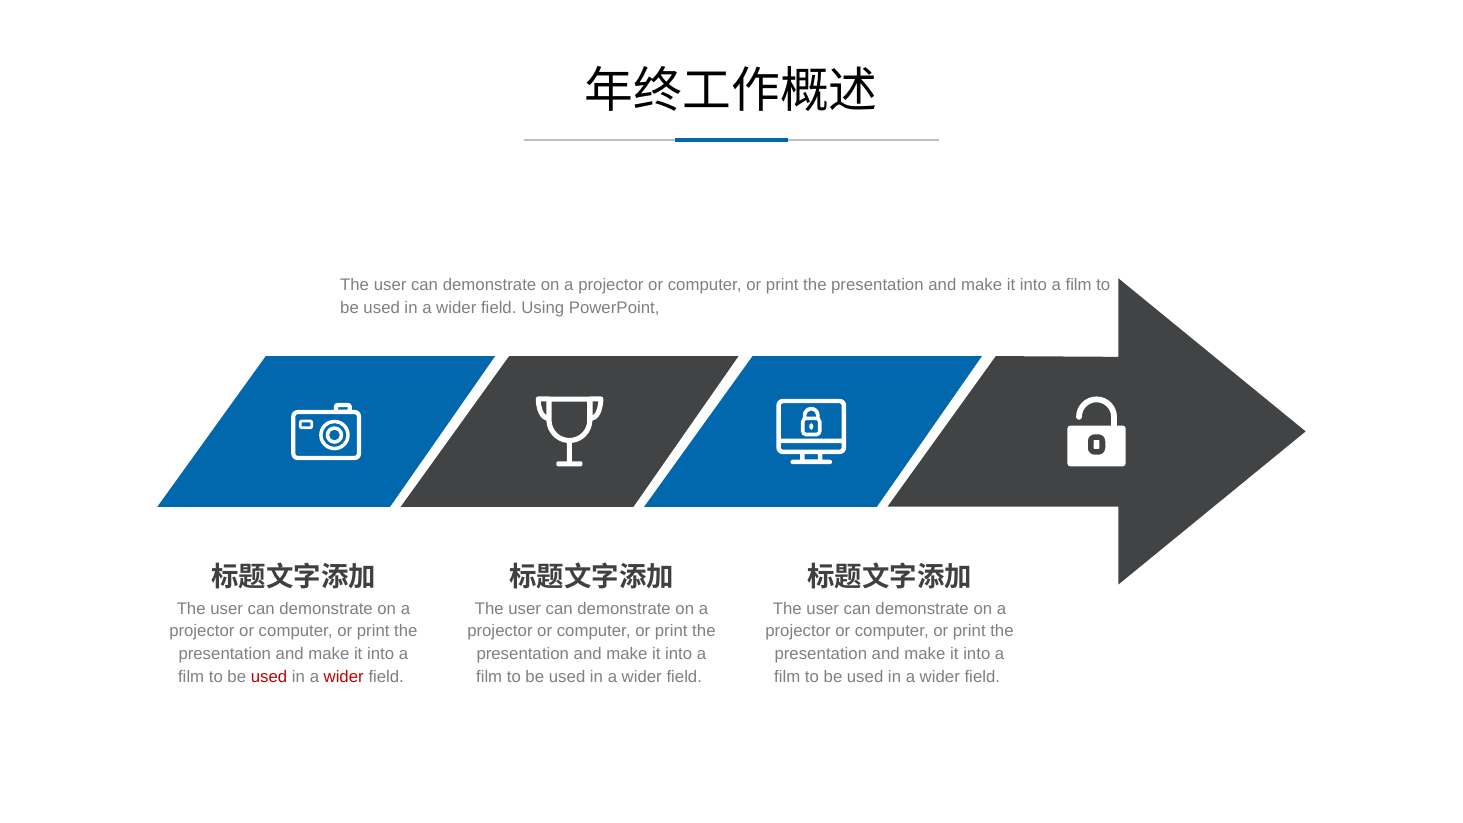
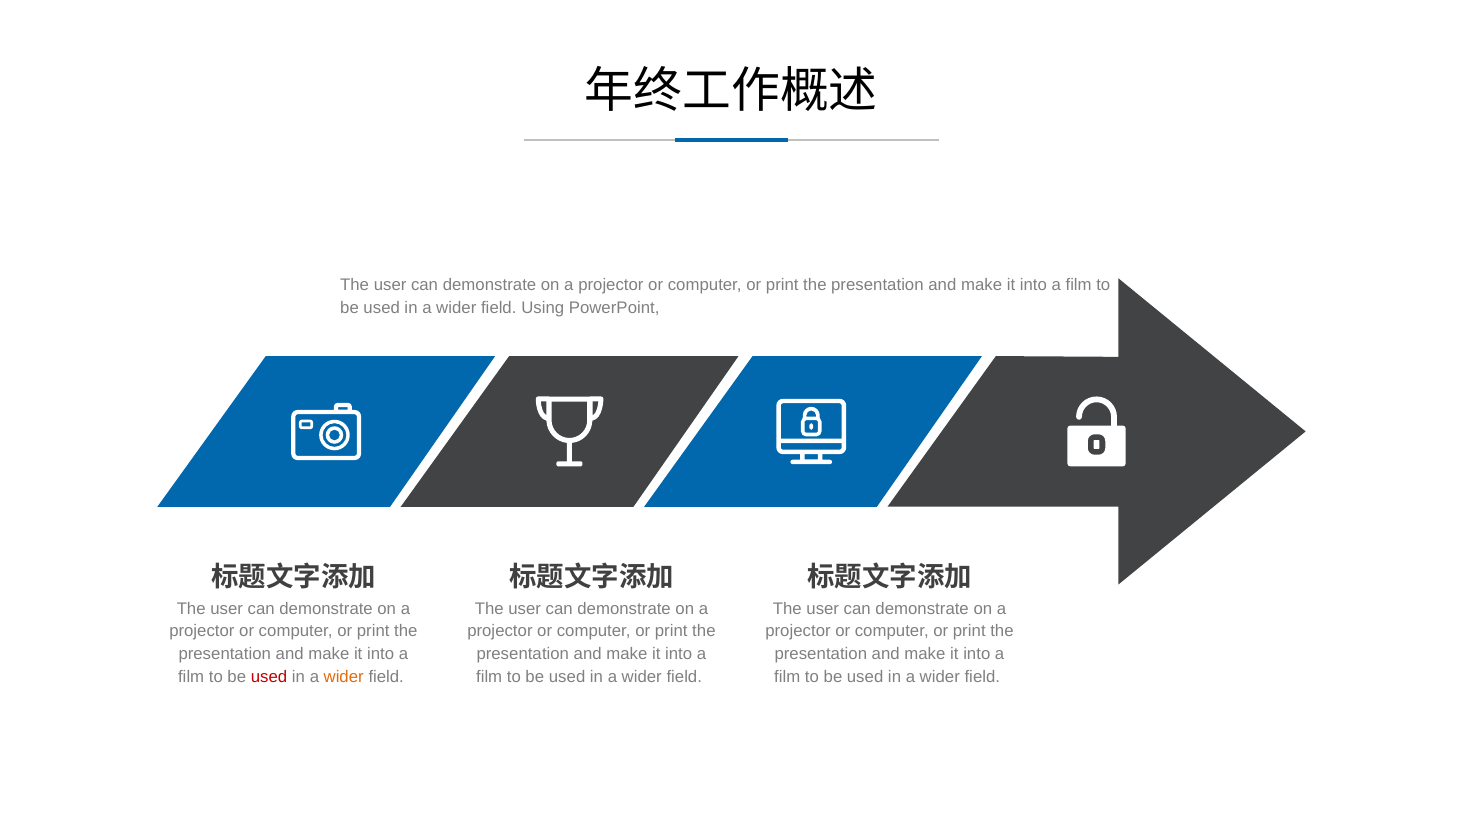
wider at (344, 677) colour: red -> orange
